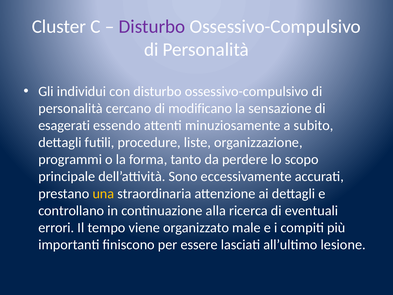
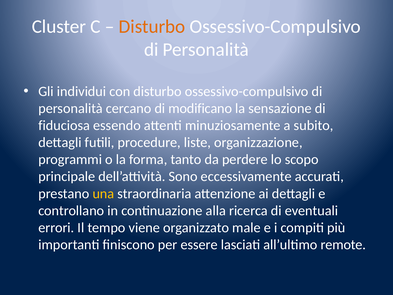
Disturbo at (152, 27) colour: purple -> orange
esagerati: esagerati -> fiduciosa
lesione: lesione -> remote
